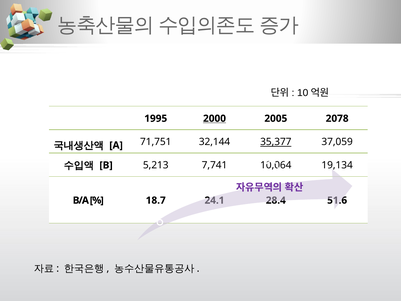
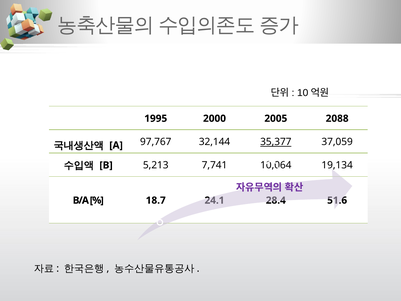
2000 underline: present -> none
2078: 2078 -> 2088
71,751: 71,751 -> 97,767
